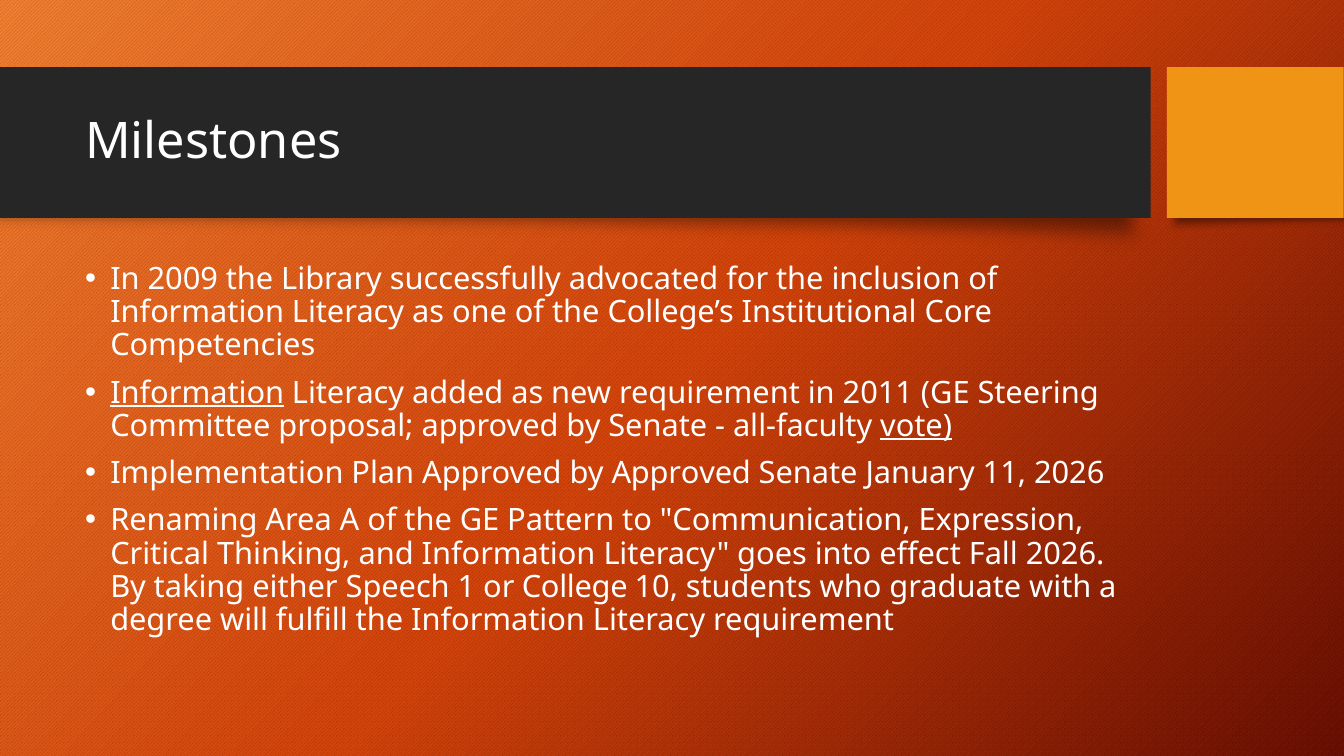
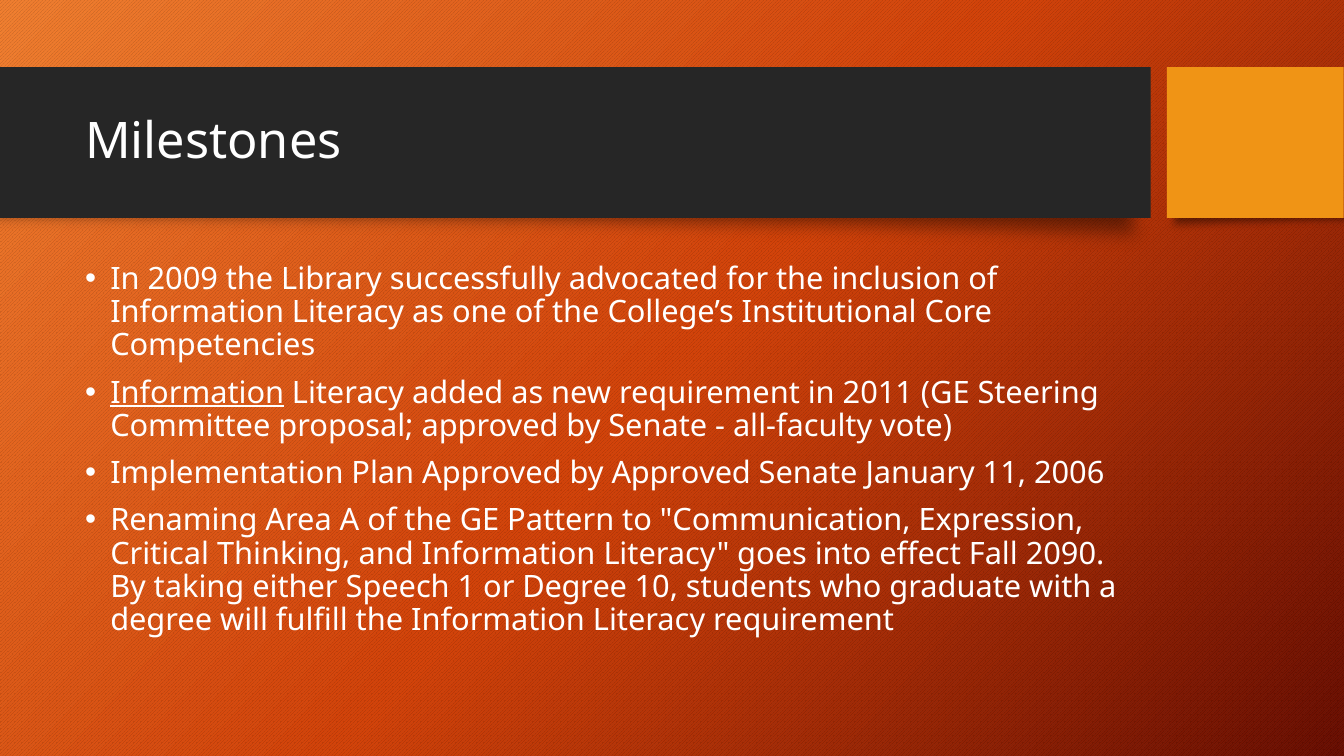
vote underline: present -> none
11 2026: 2026 -> 2006
Fall 2026: 2026 -> 2090
or College: College -> Degree
